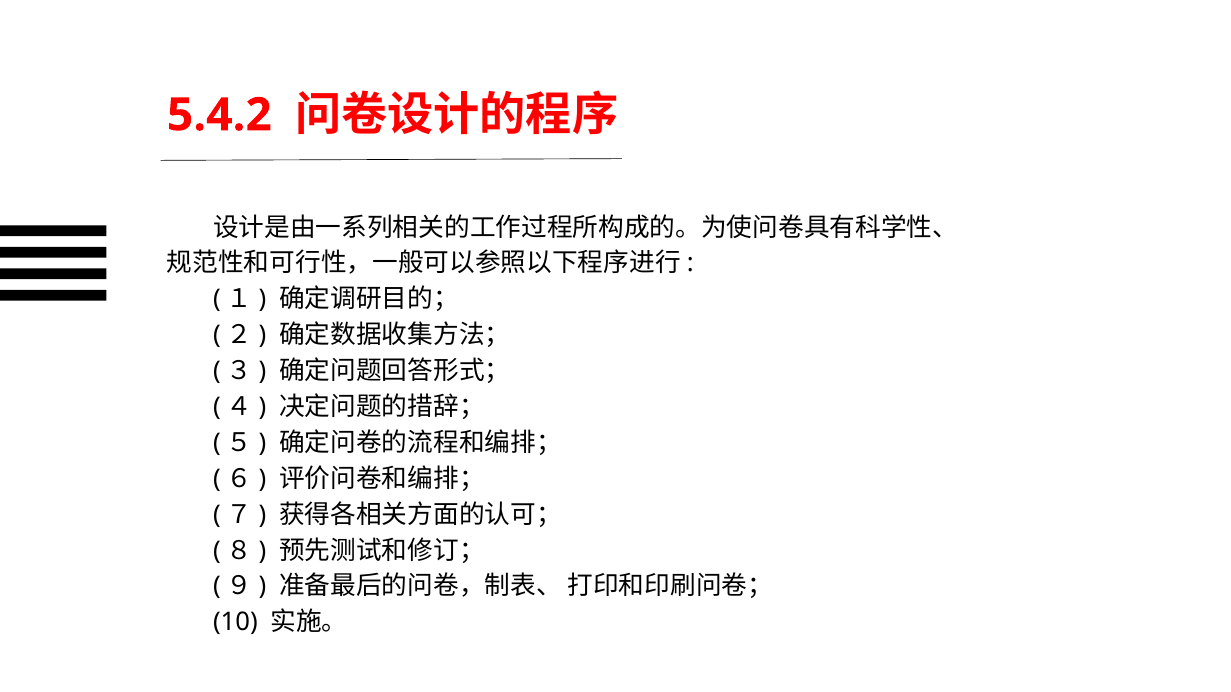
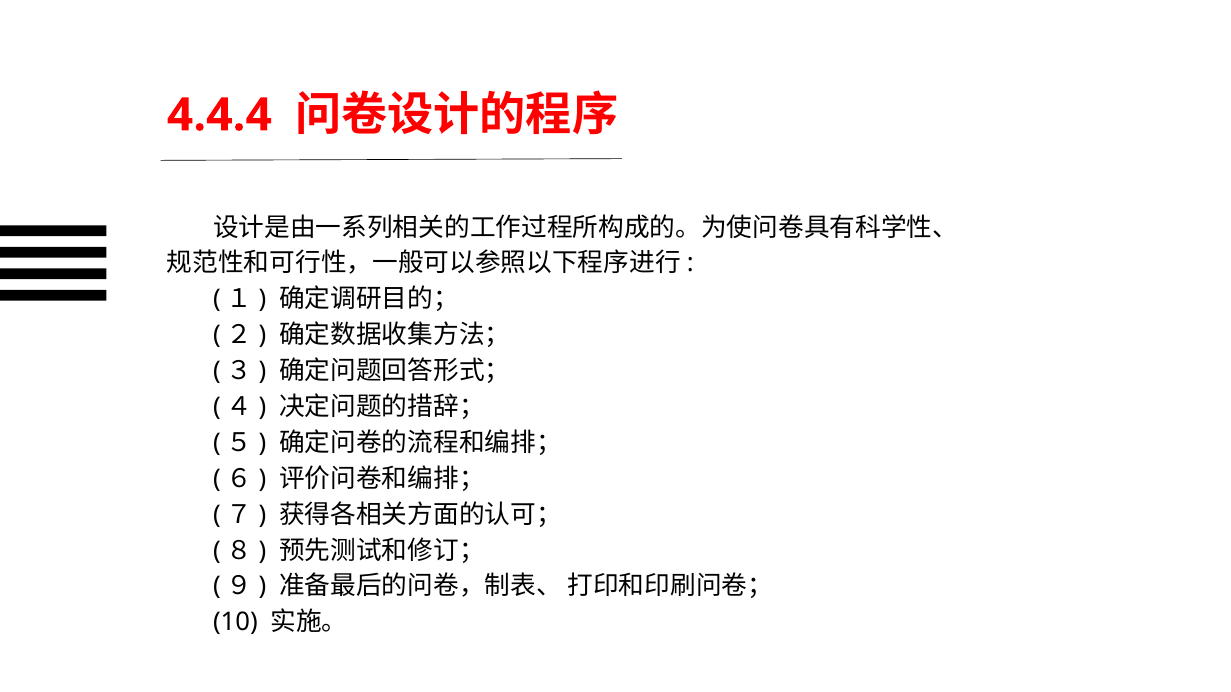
5.4.2: 5.4.2 -> 4.4.4
